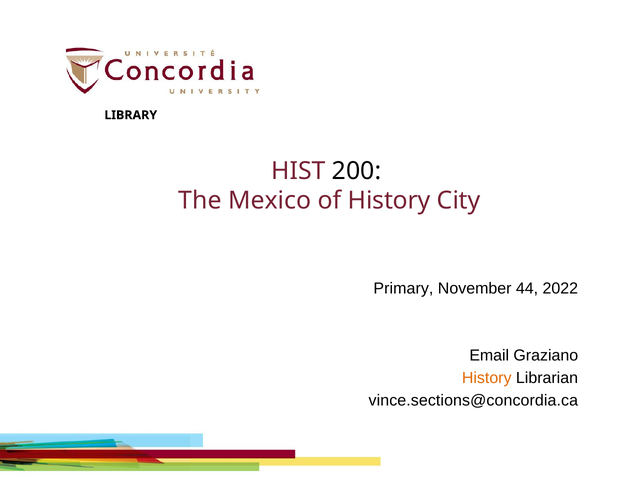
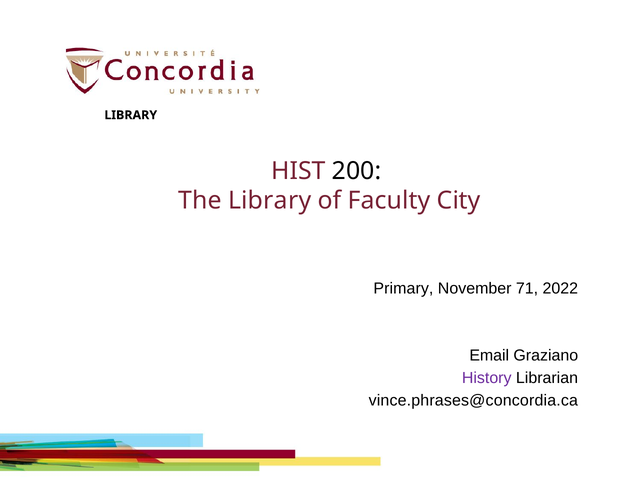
The Mexico: Mexico -> Library
of History: History -> Faculty
44: 44 -> 71
History at (487, 378) colour: orange -> purple
vince.sections@concordia.ca: vince.sections@concordia.ca -> vince.phrases@concordia.ca
